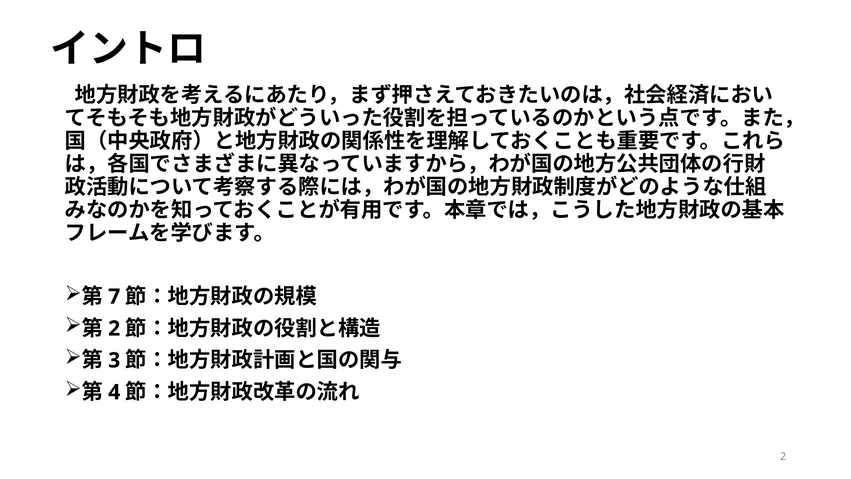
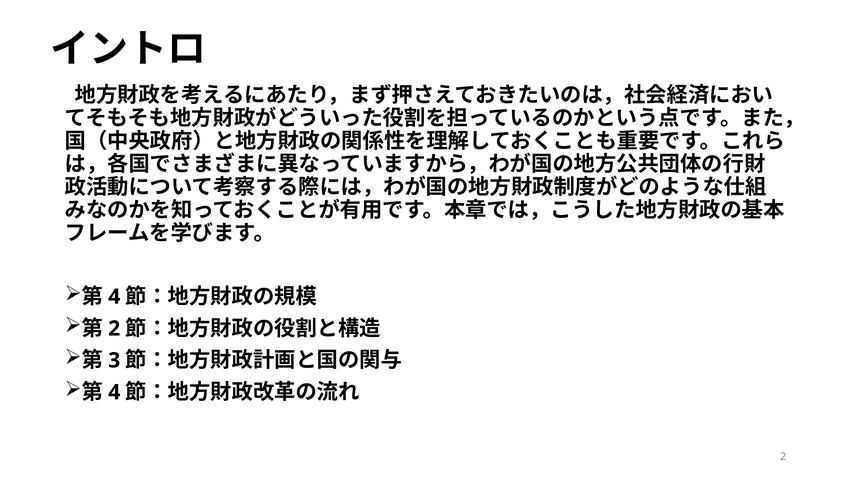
7 at (114, 297): 7 -> 4
